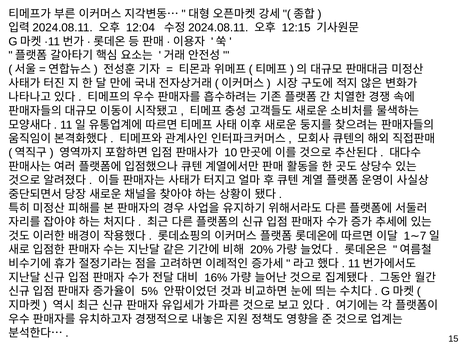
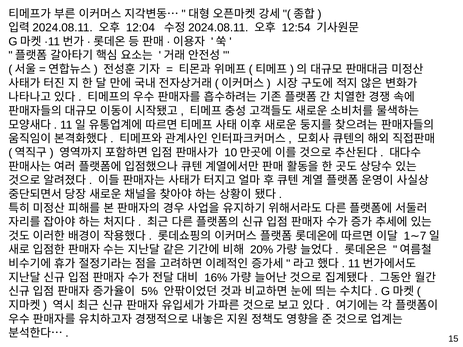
12:15: 12:15 -> 12:54
